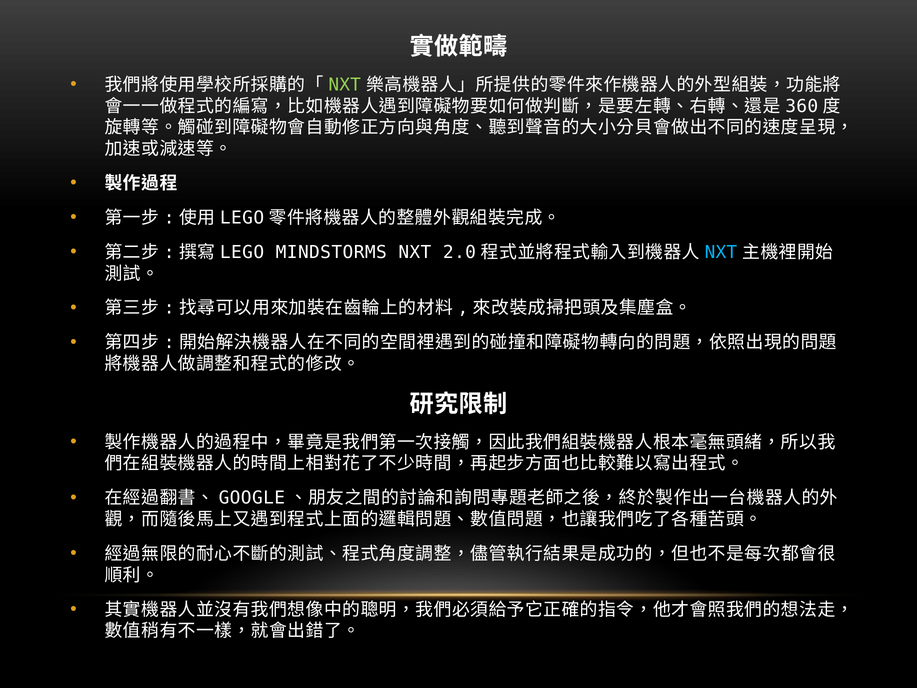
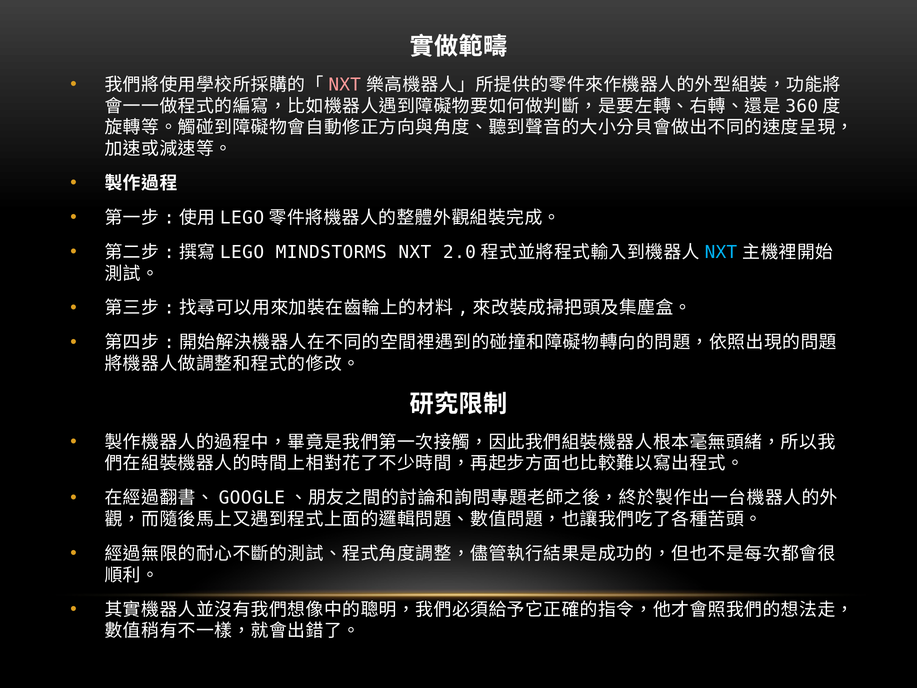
NXT at (345, 85) colour: light green -> pink
